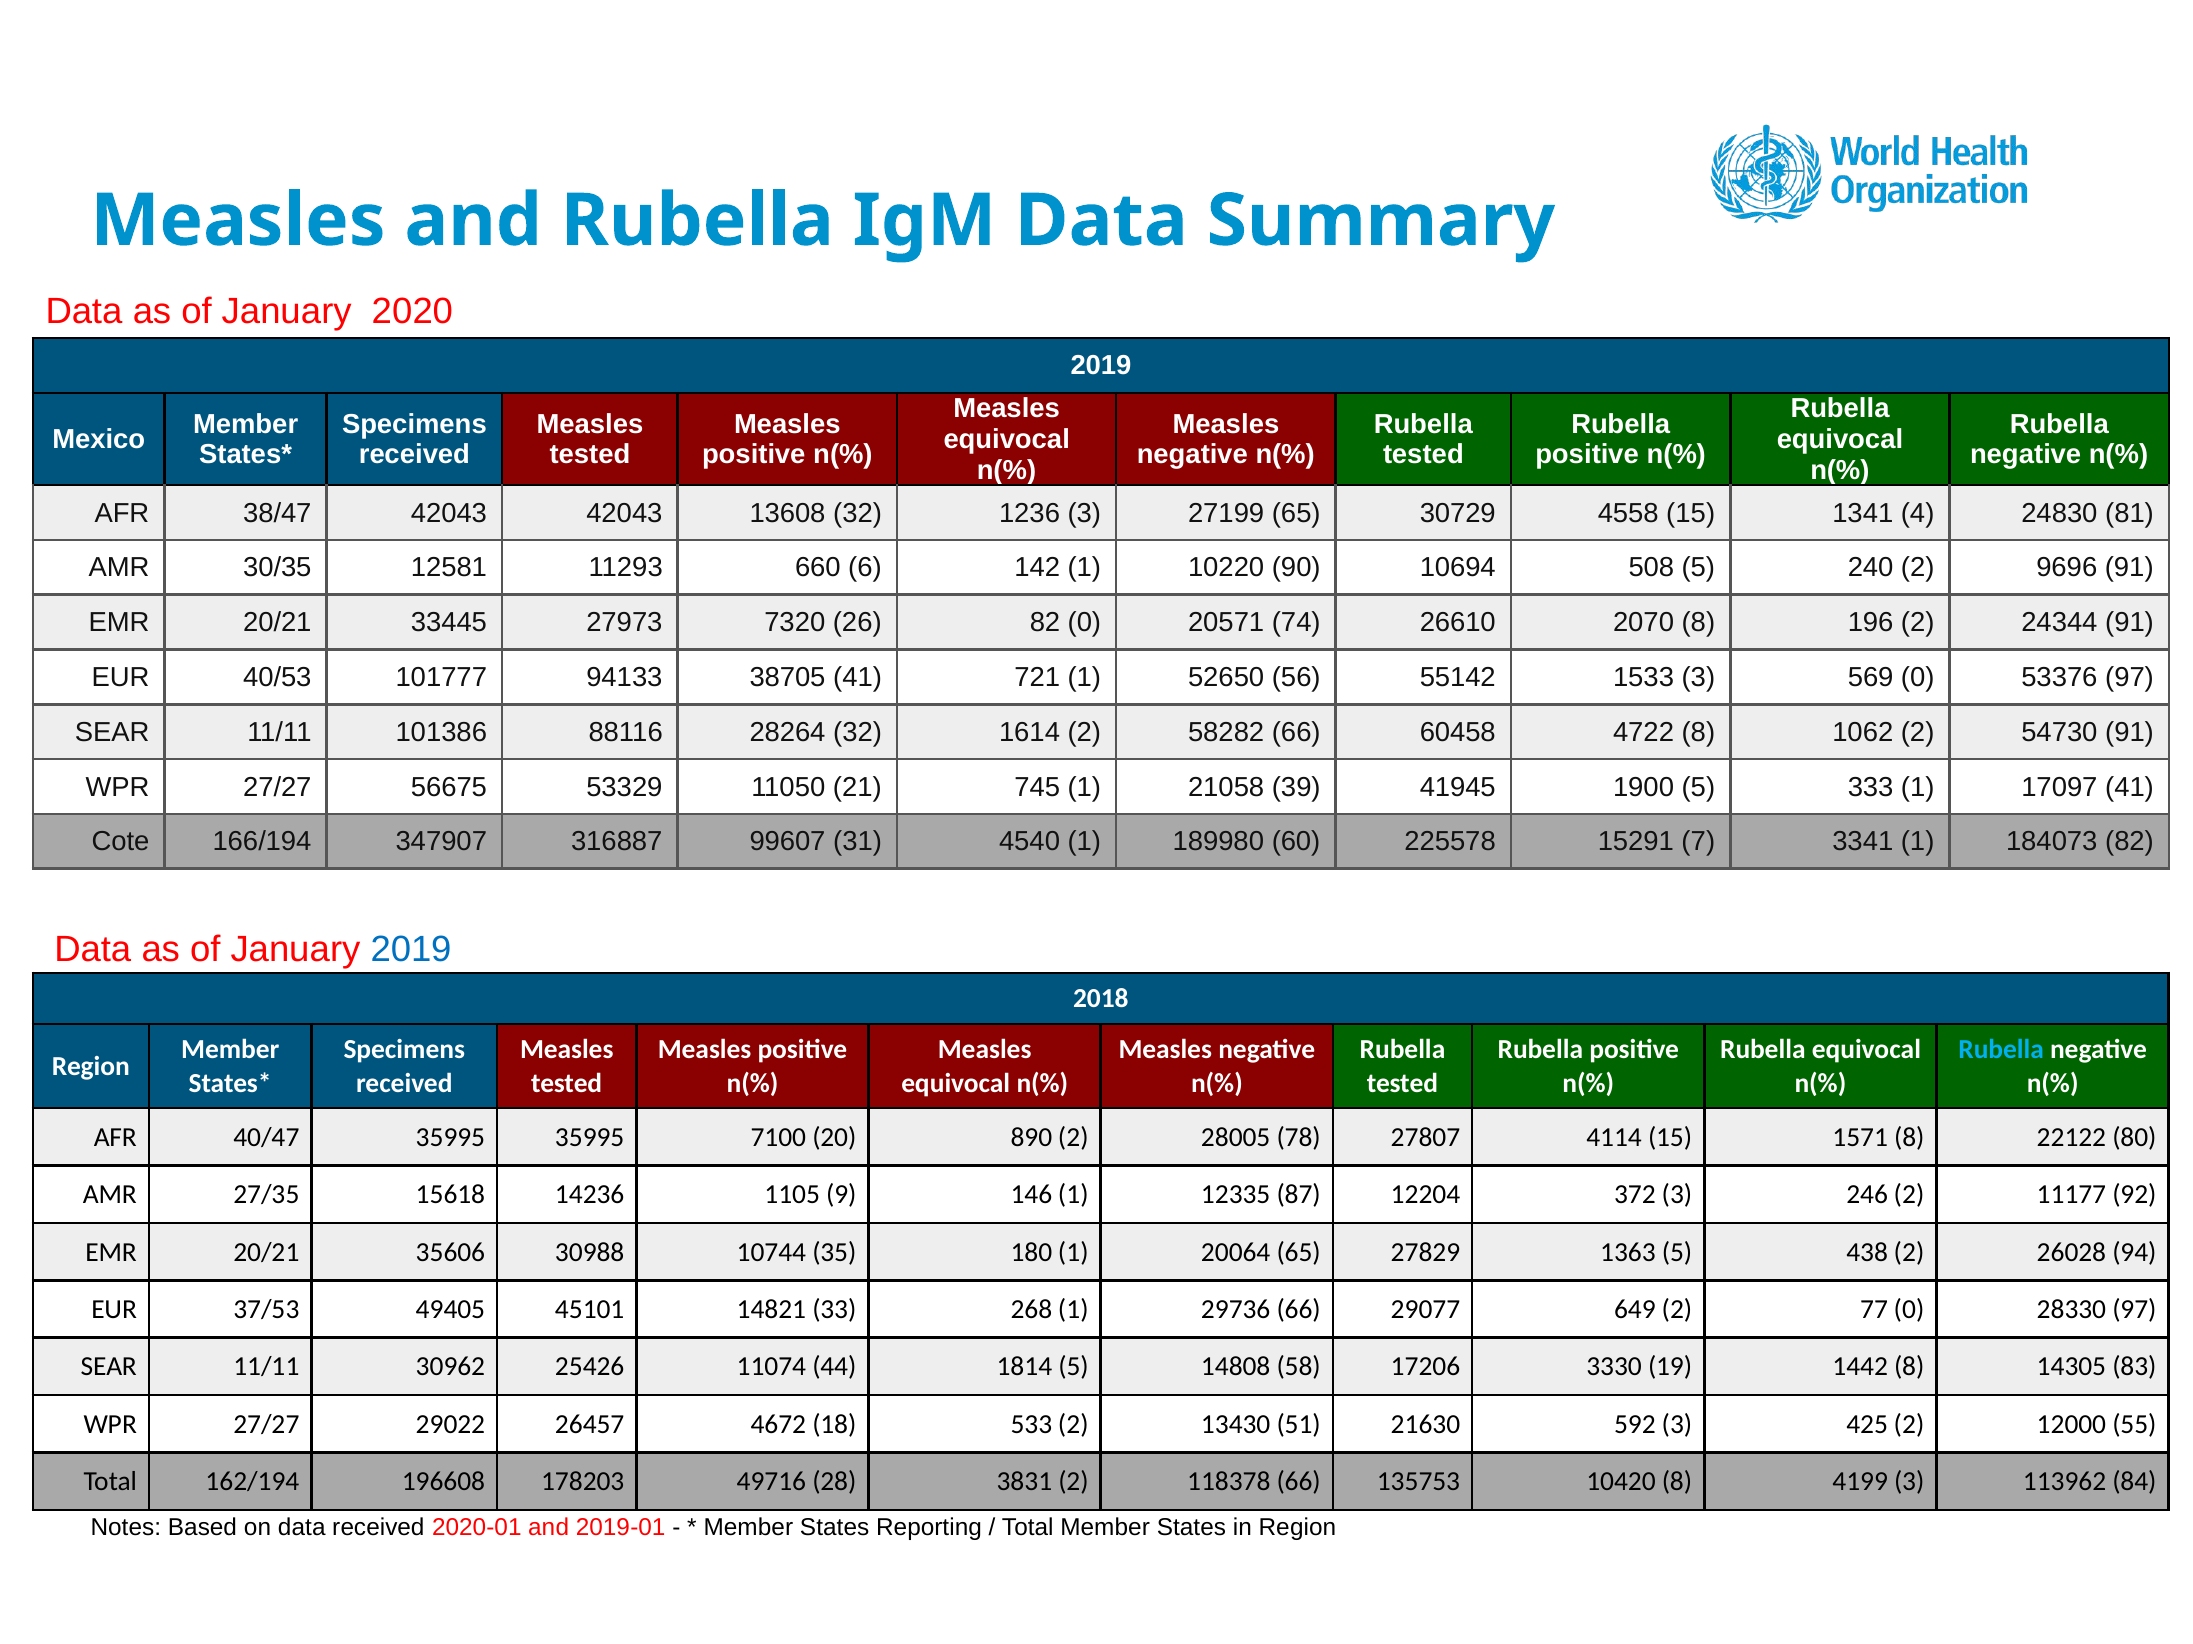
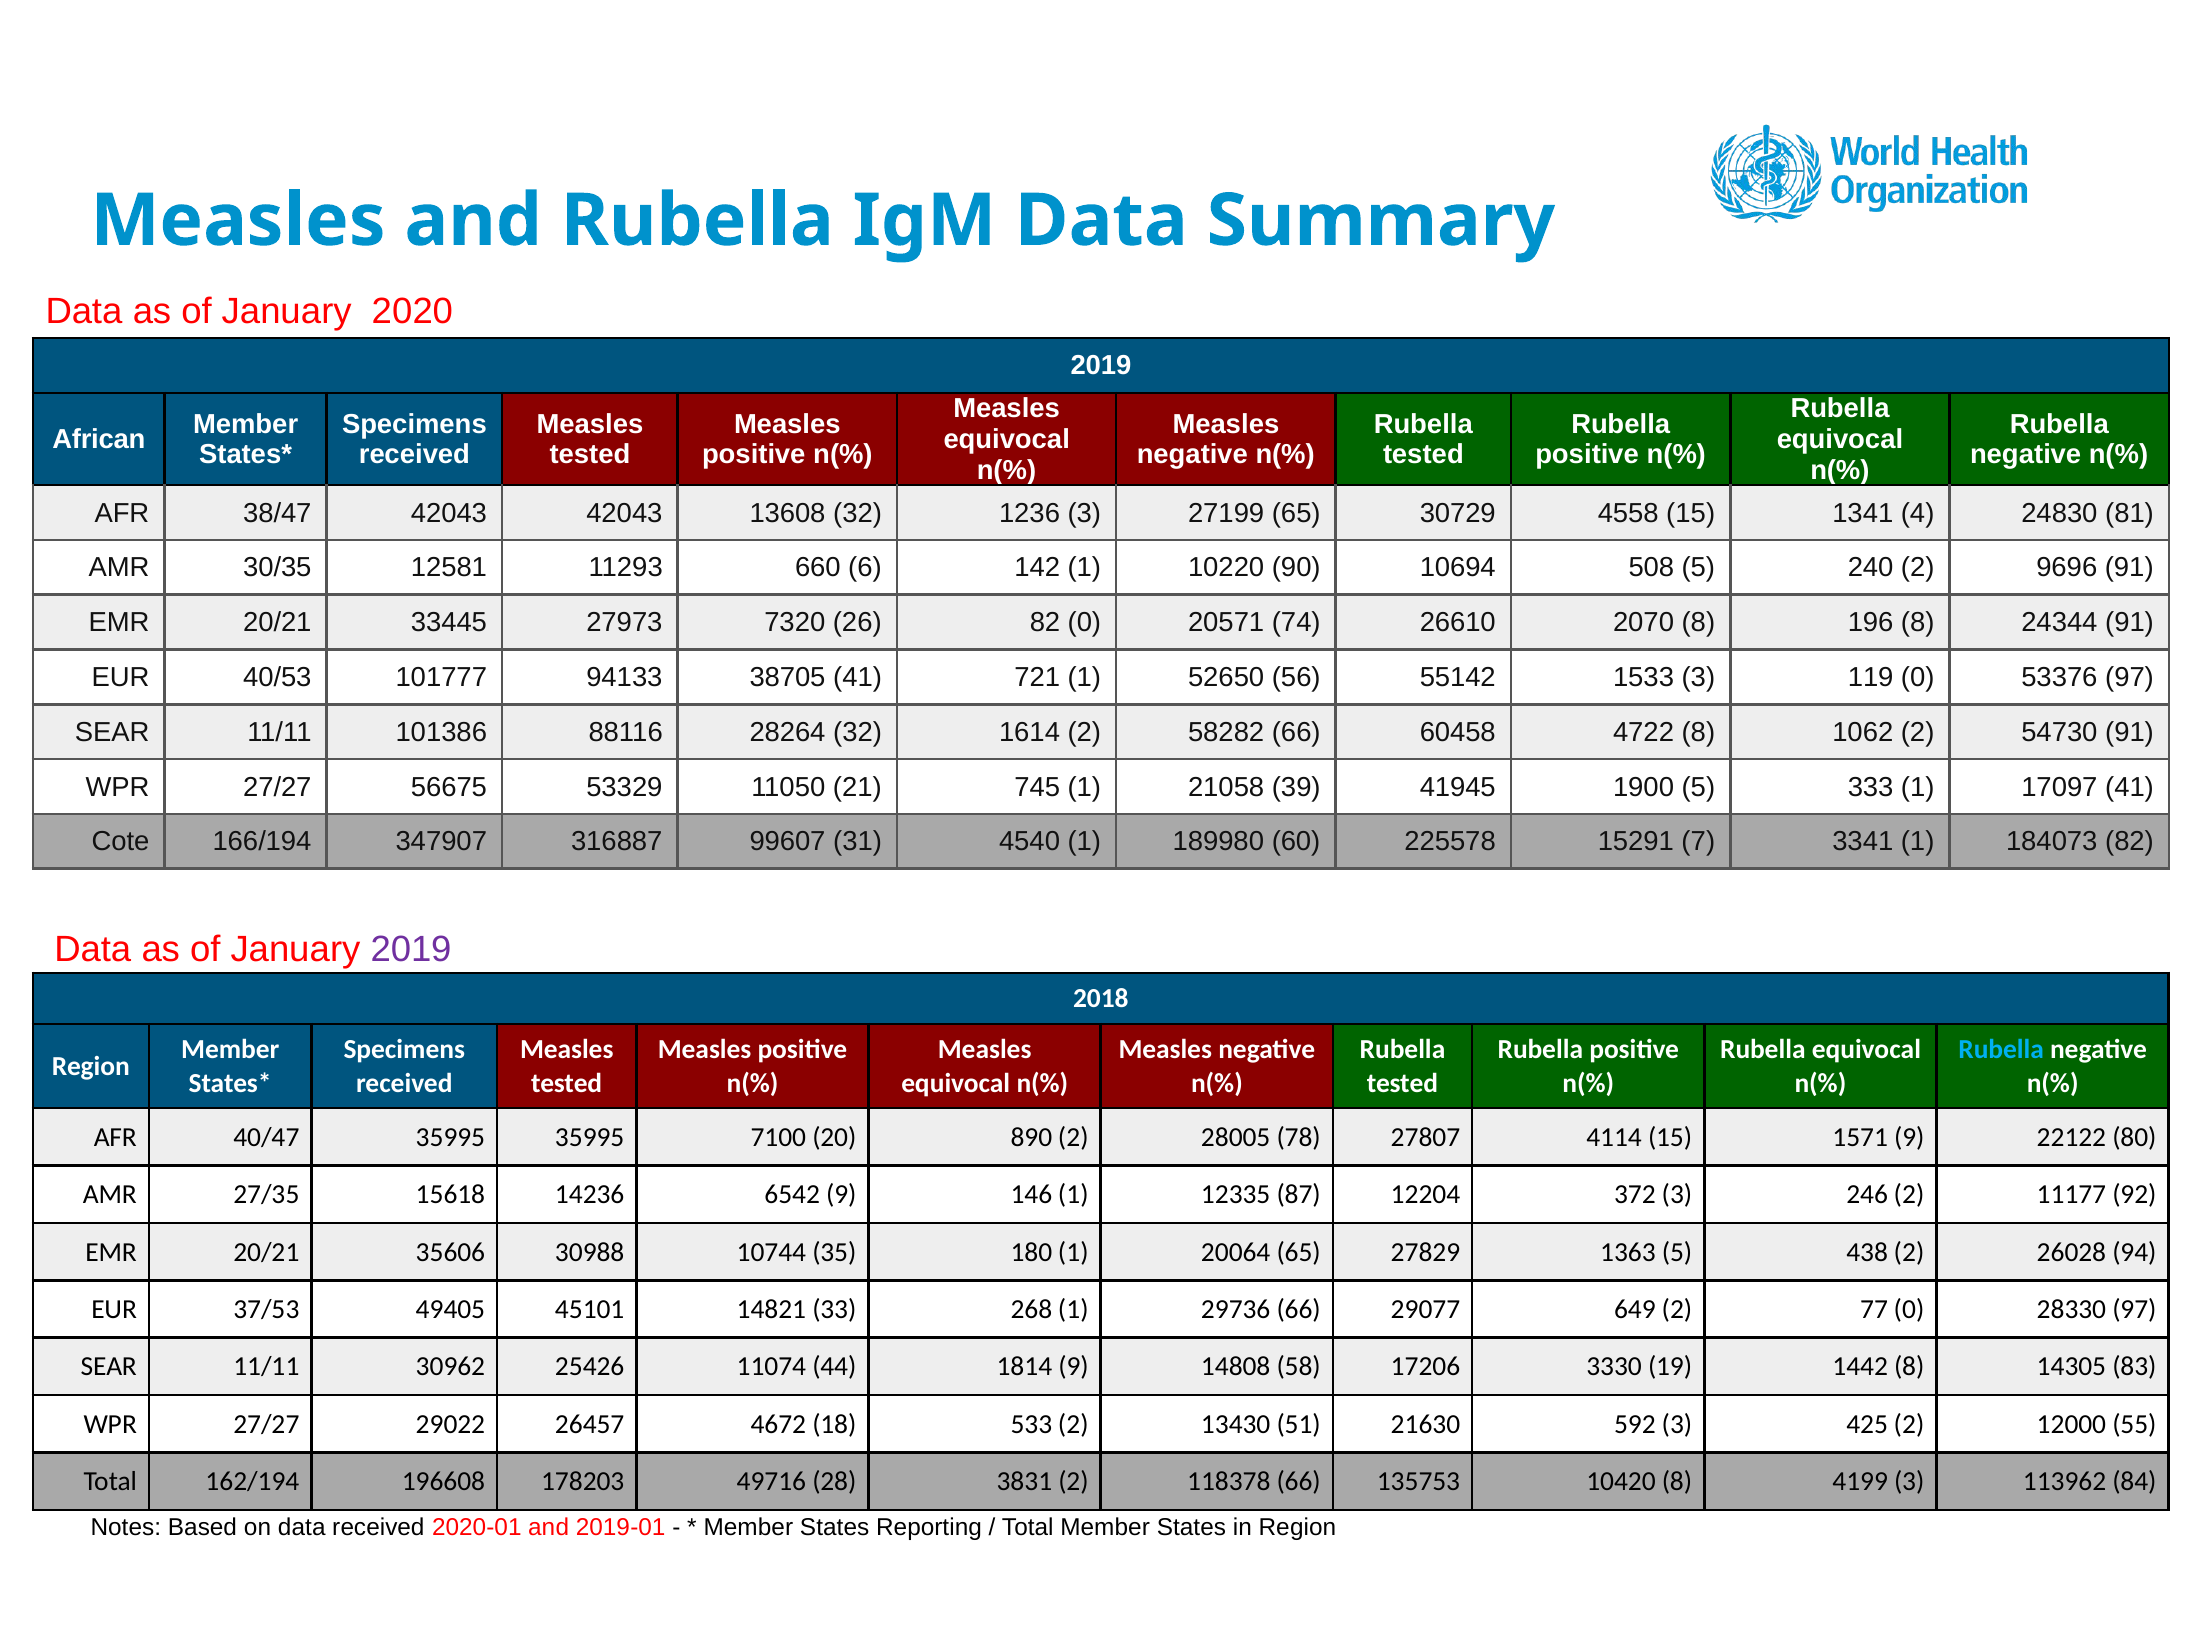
Mexico: Mexico -> African
196 2: 2 -> 8
569: 569 -> 119
2019 at (411, 950) colour: blue -> purple
1571 8: 8 -> 9
1105: 1105 -> 6542
1814 5: 5 -> 9
